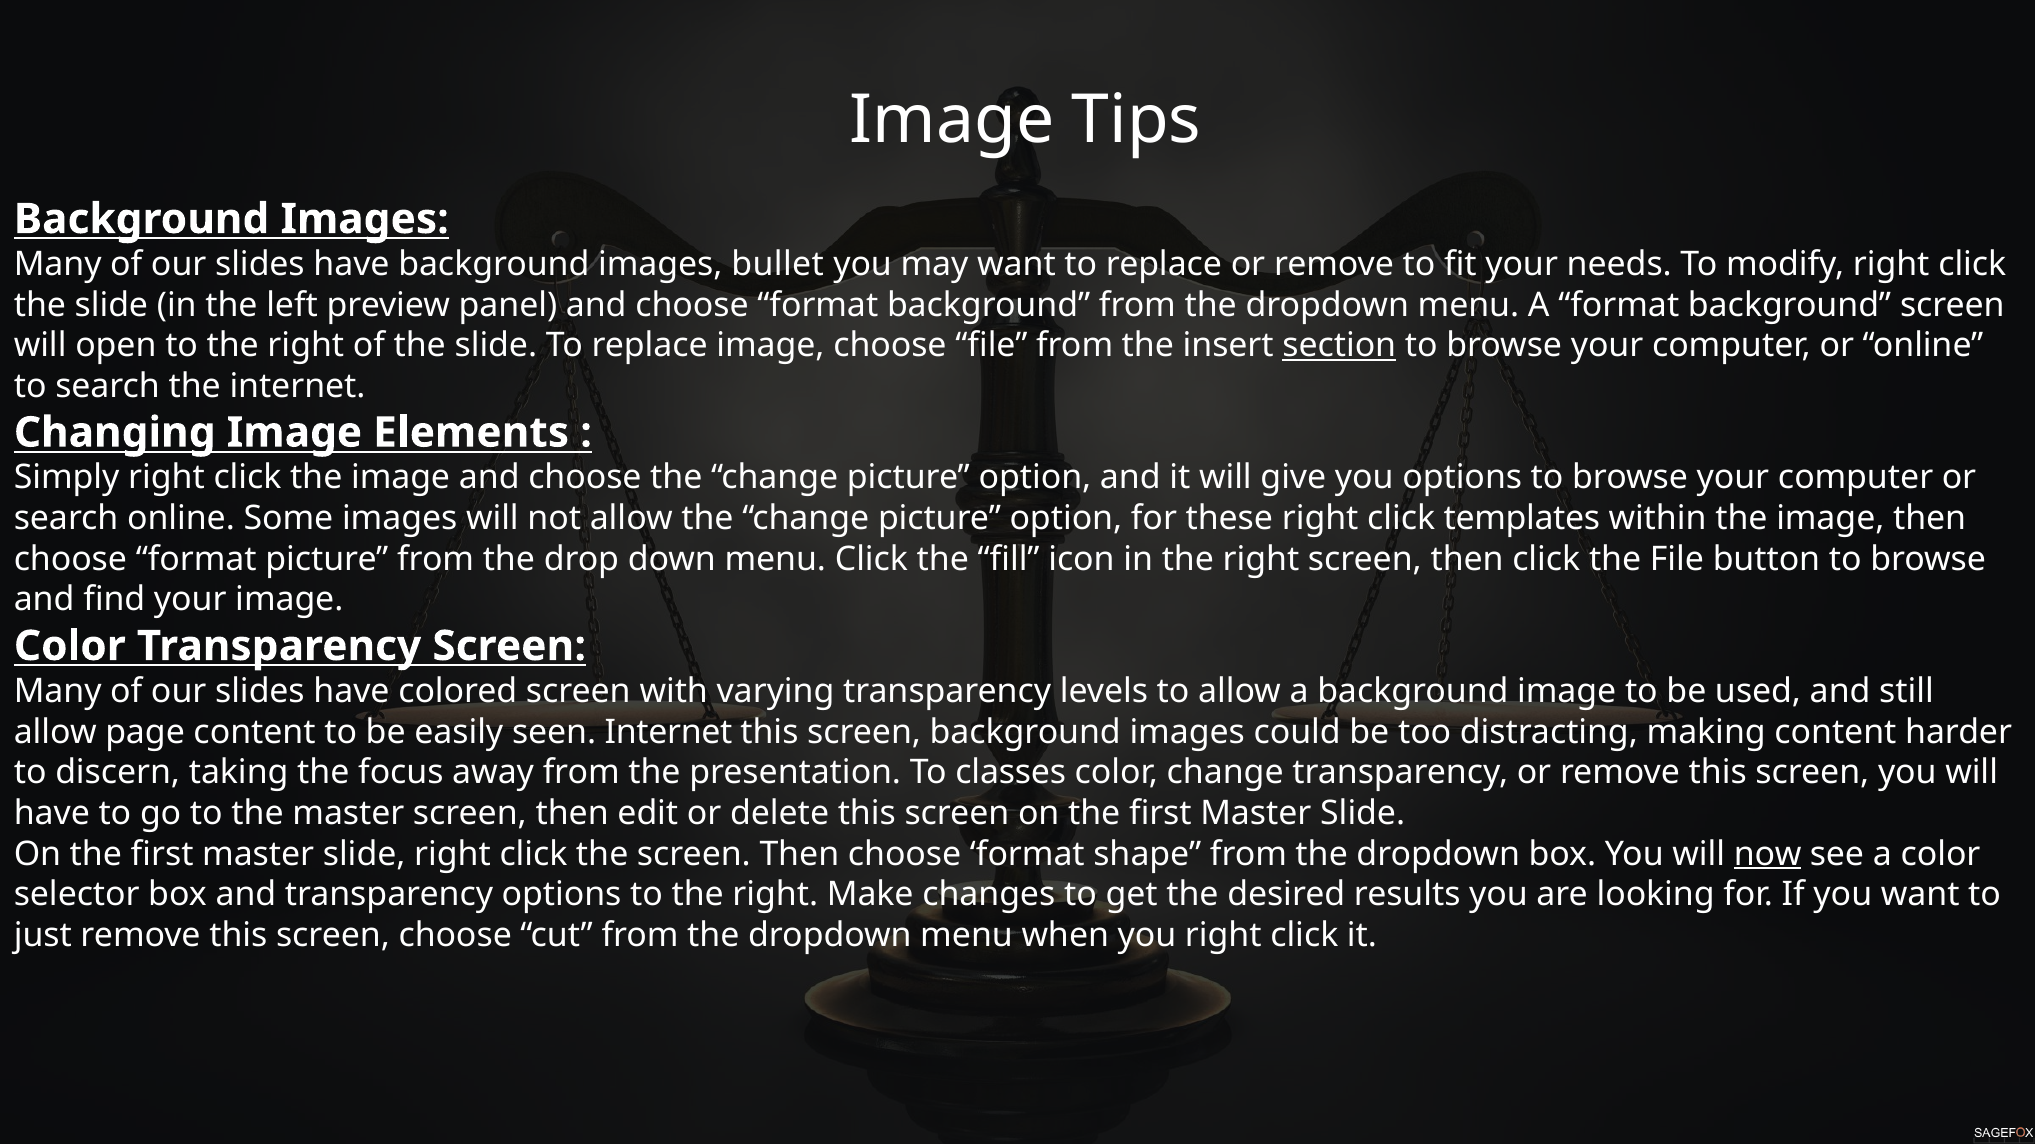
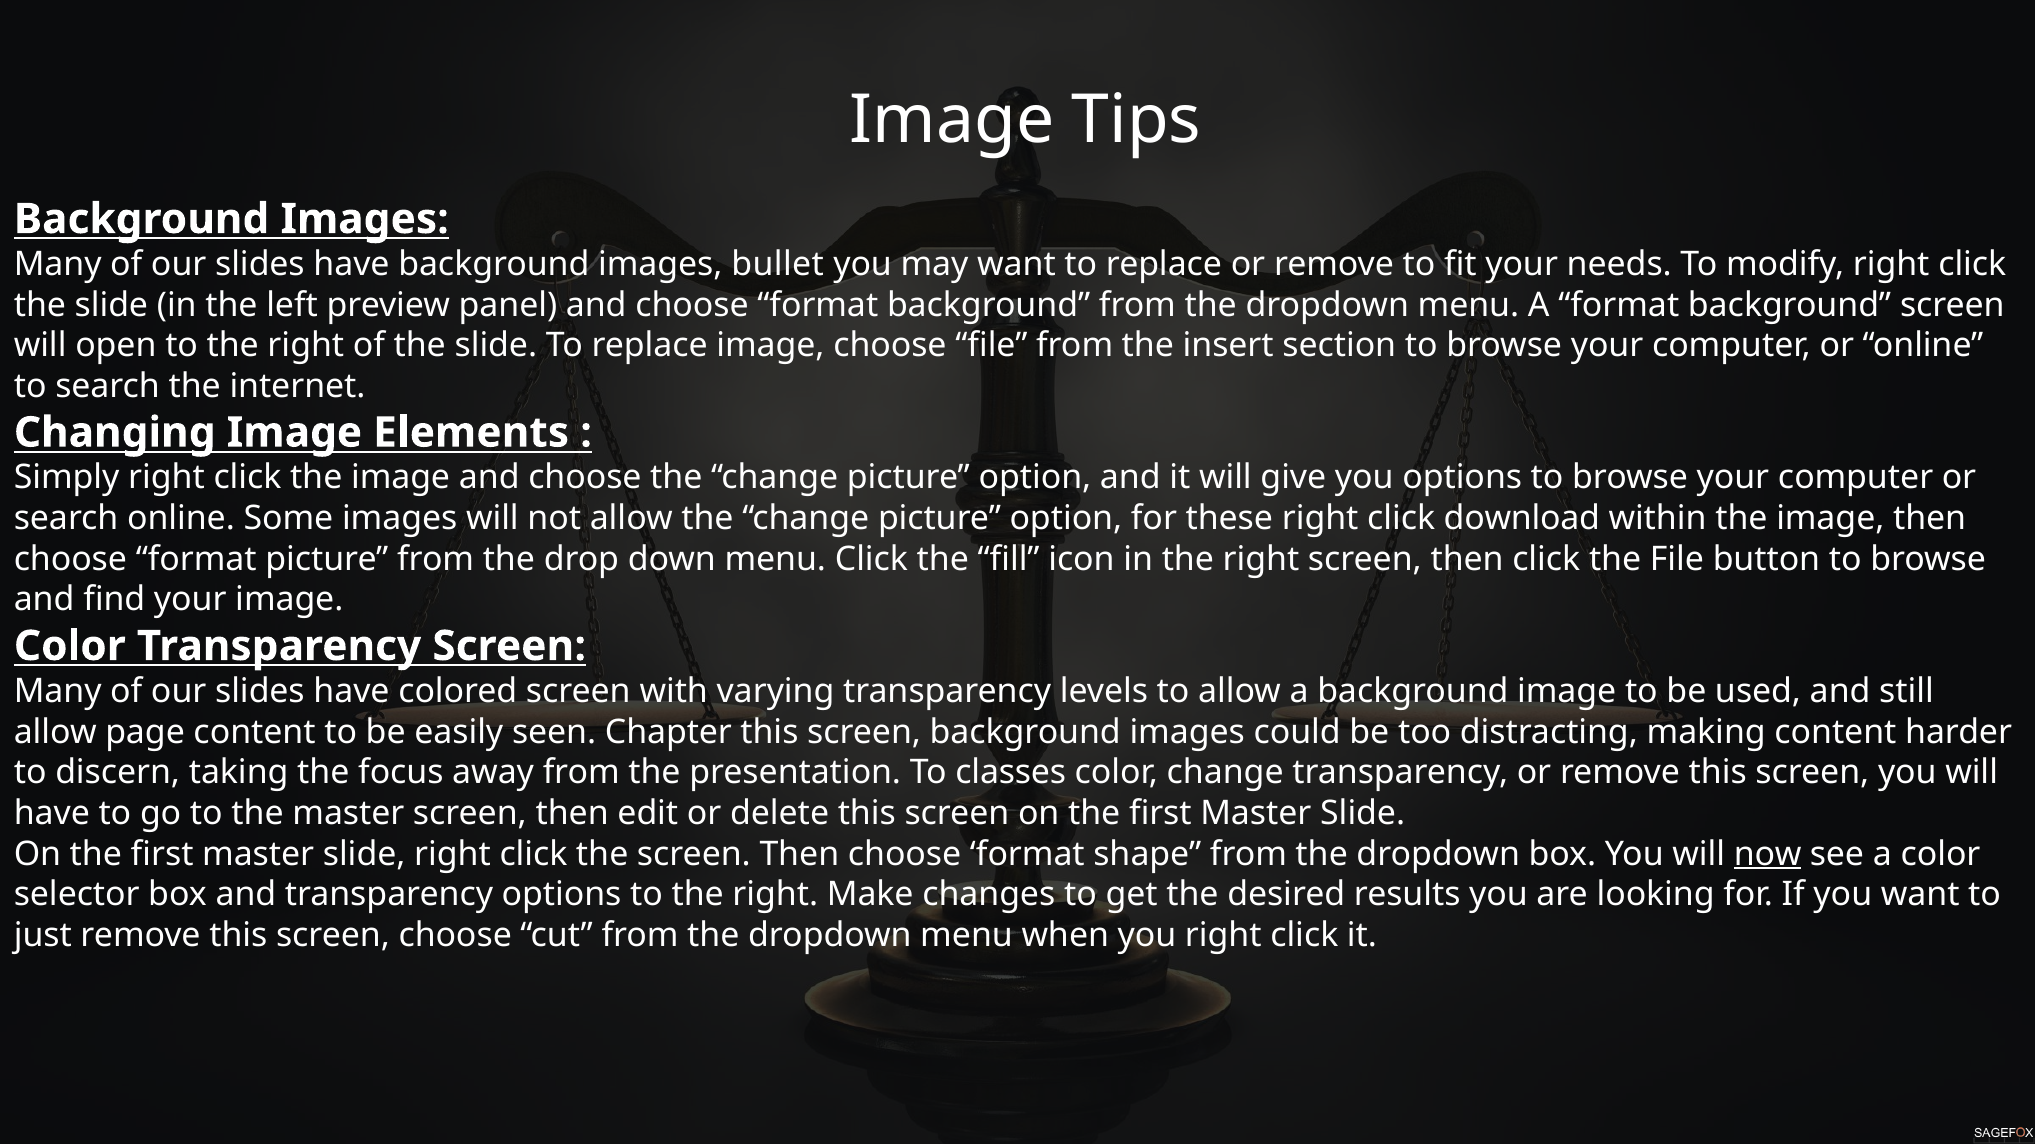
section underline: present -> none
templates: templates -> download
seen Internet: Internet -> Chapter
